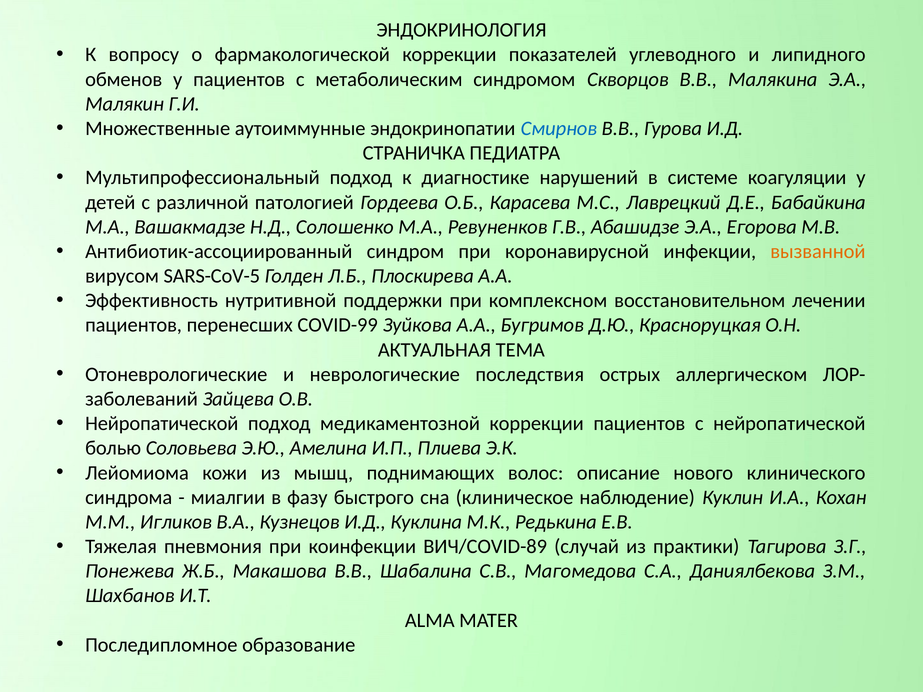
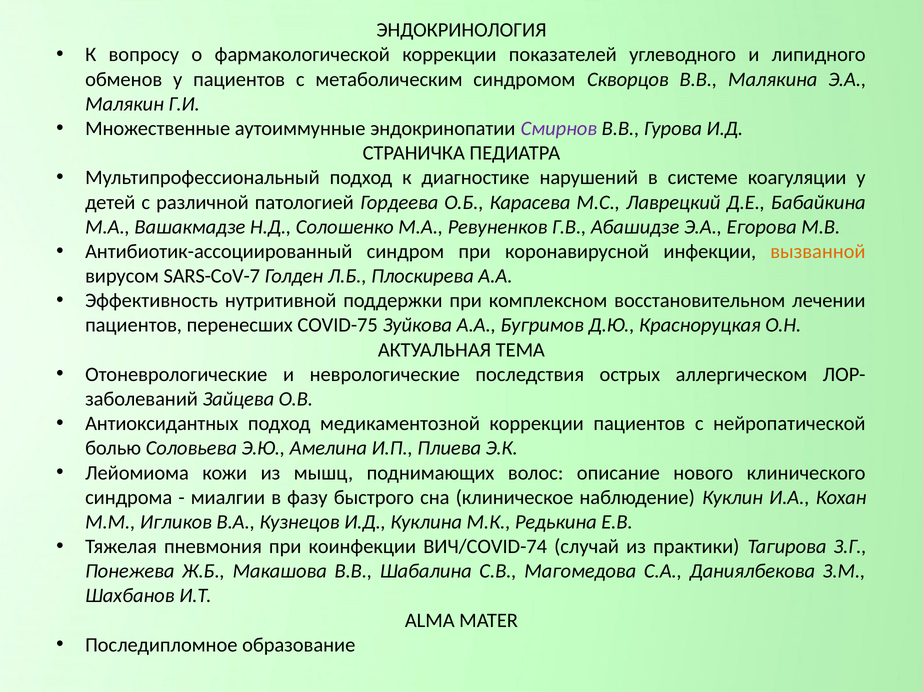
Смирнов colour: blue -> purple
SARS-CoV-5: SARS-CoV-5 -> SARS-CoV-7
COVID-99: COVID-99 -> COVID-75
Нейропатической at (162, 424): Нейропатической -> Антиоксидантных
ВИЧ/COVID-89: ВИЧ/COVID-89 -> ВИЧ/COVID-74
